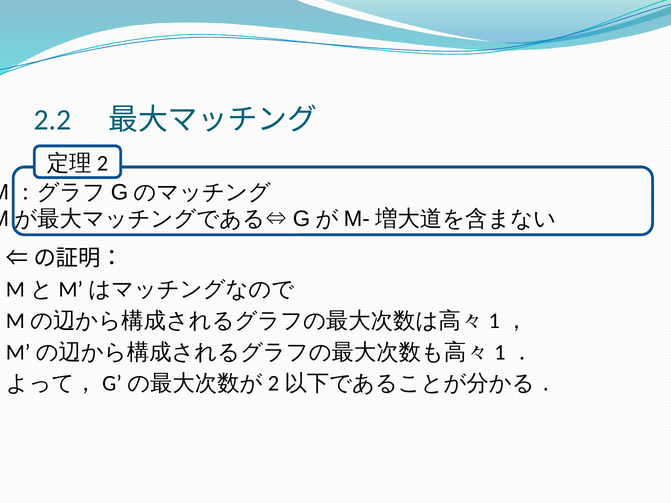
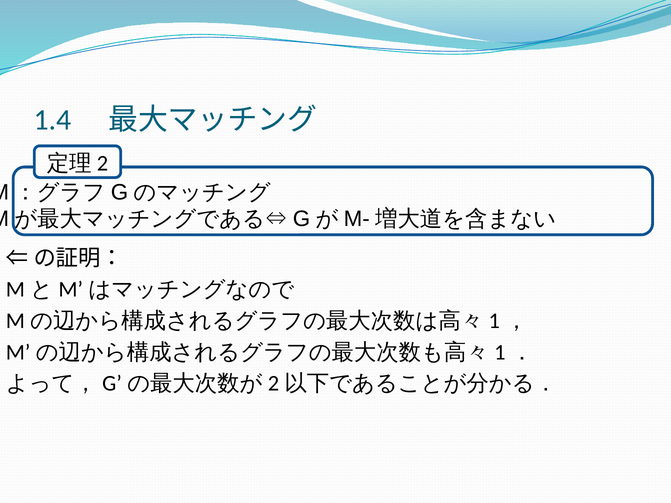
2.2: 2.2 -> 1.4
